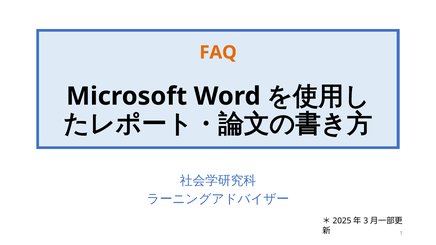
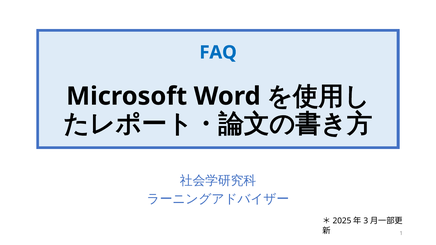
FAQ colour: orange -> blue
